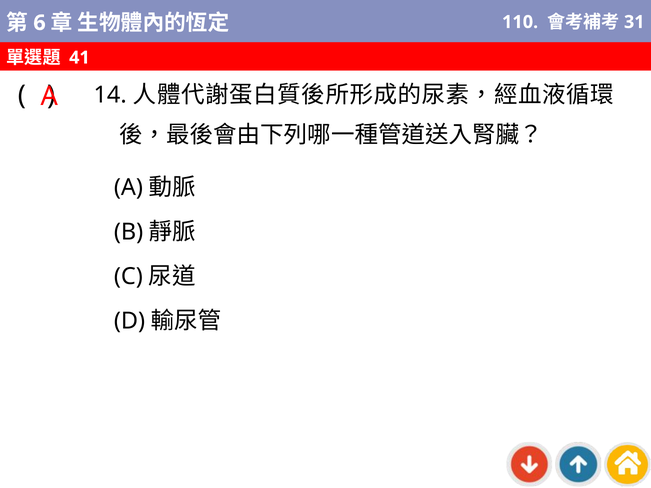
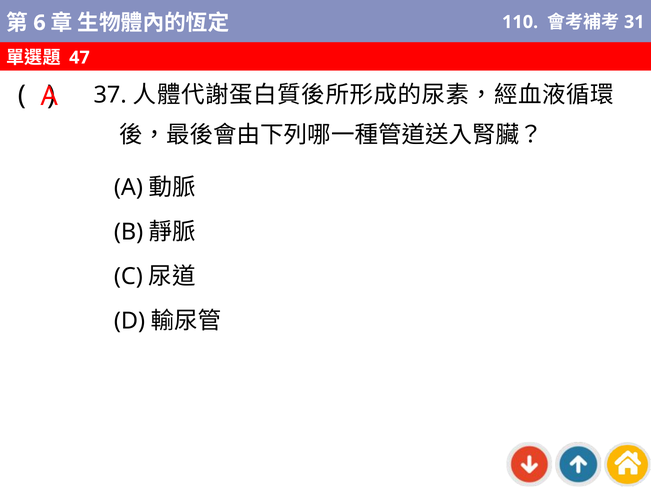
41: 41 -> 47
14: 14 -> 37
